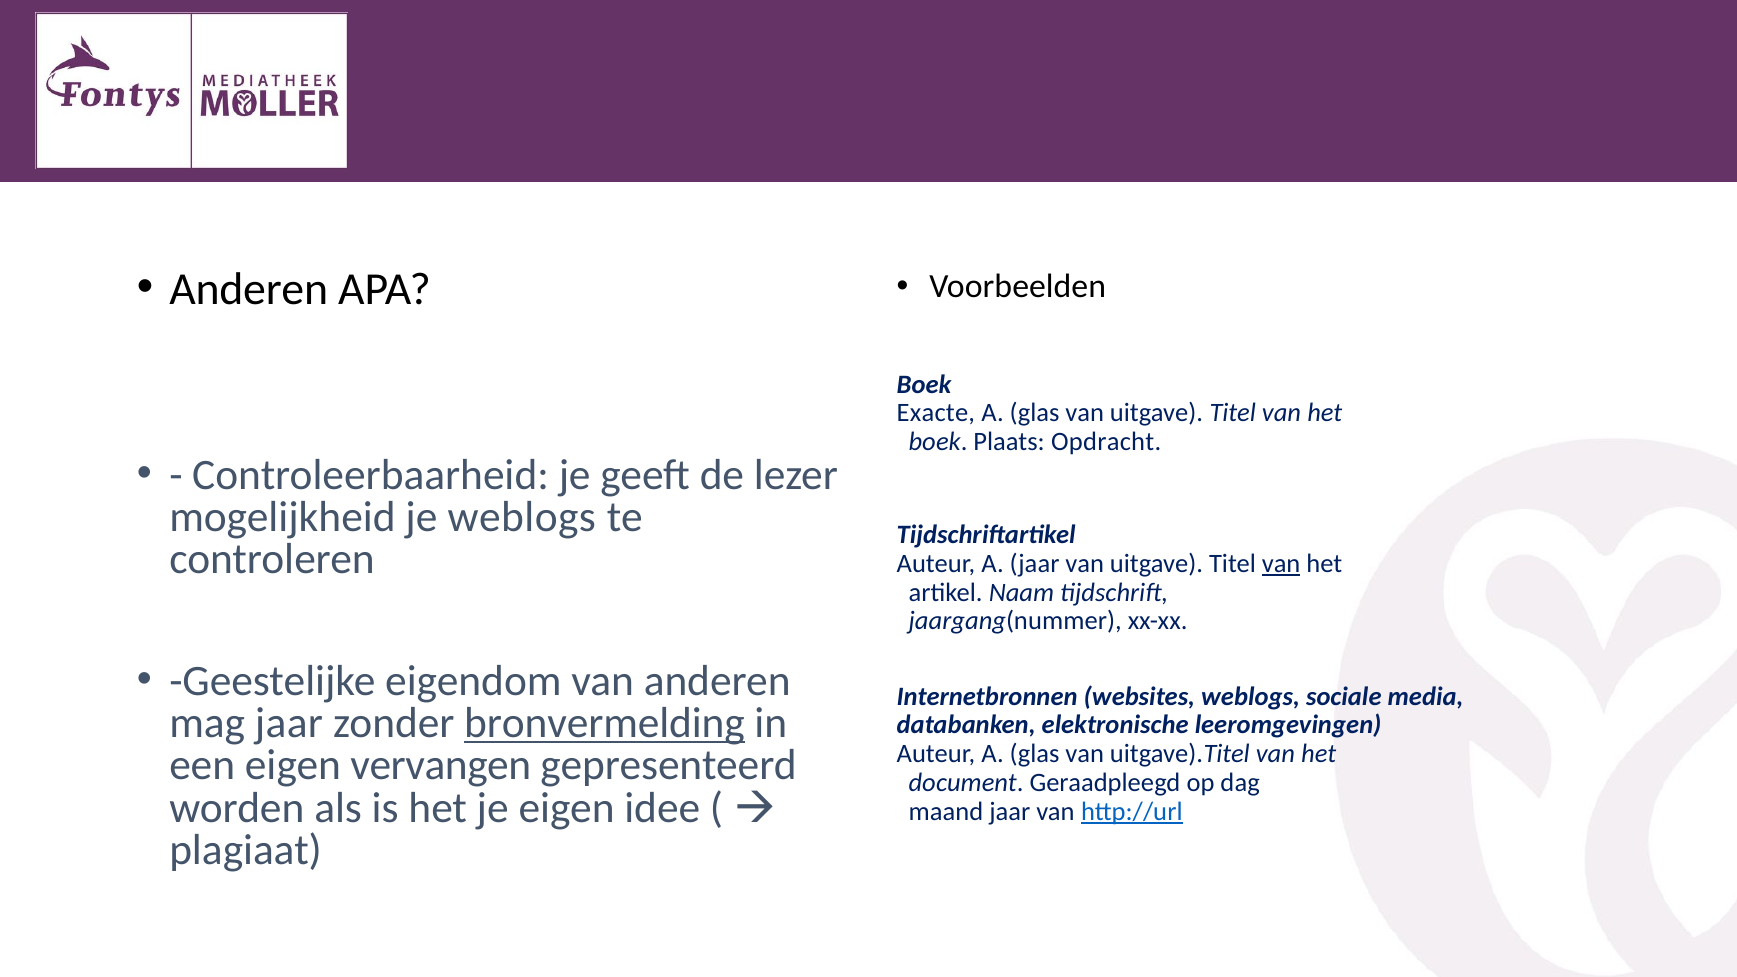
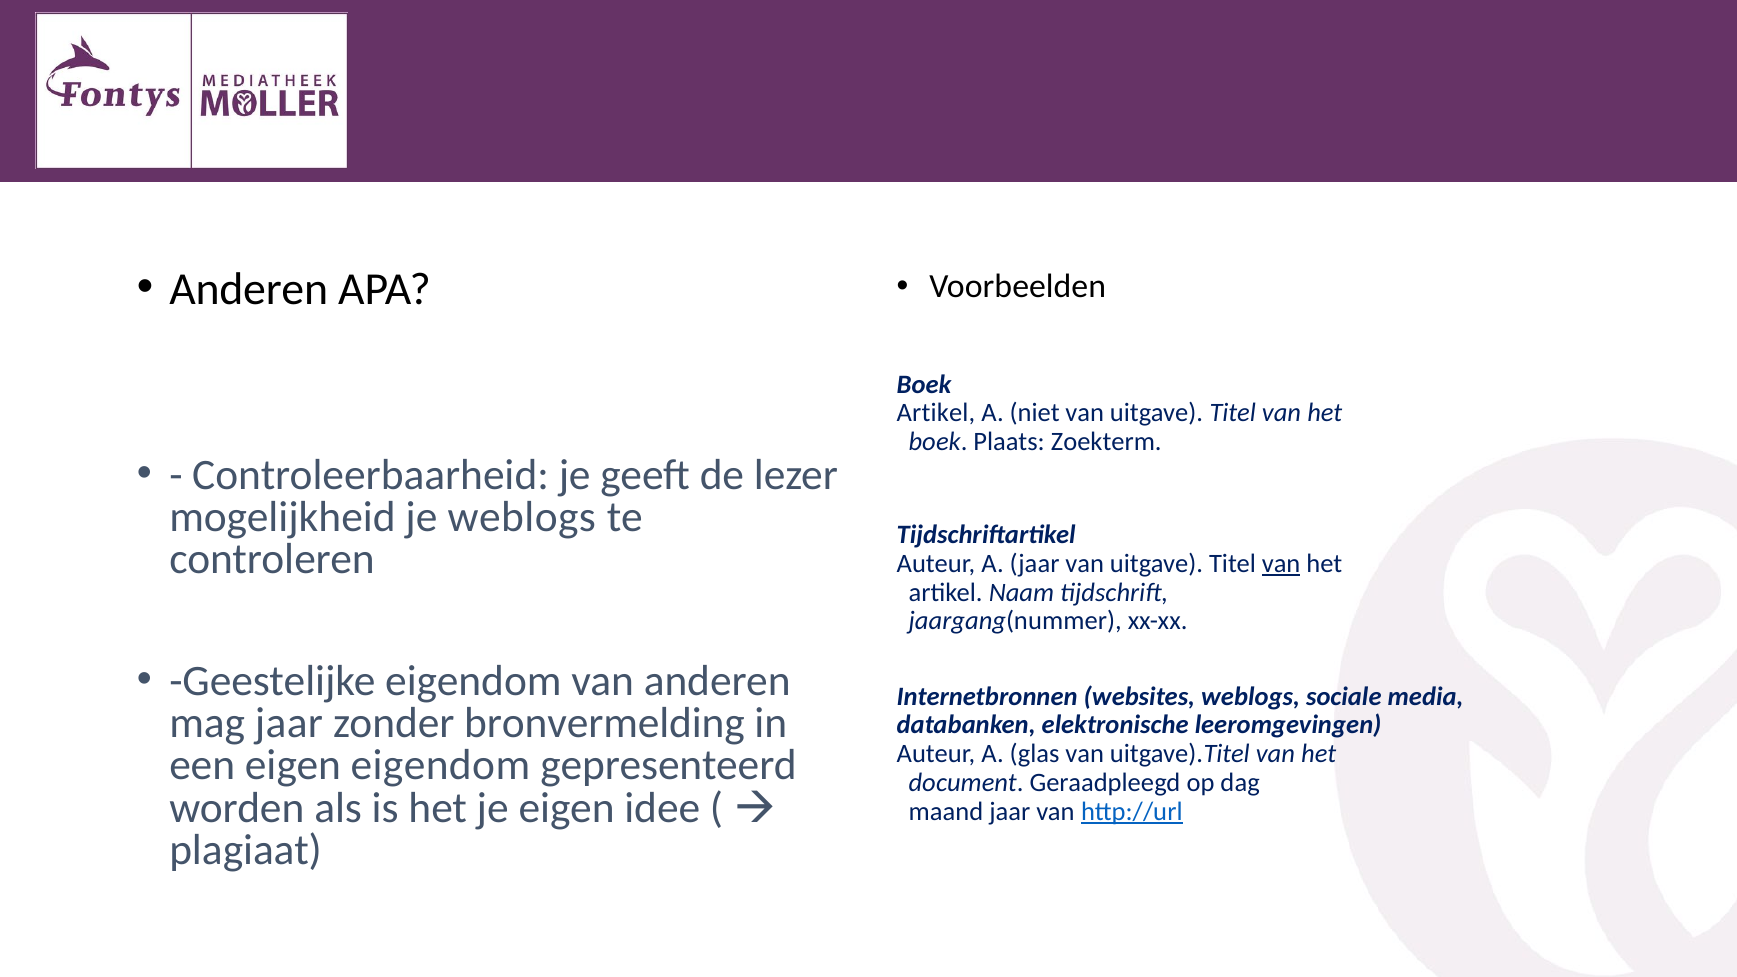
Exacte at (936, 413): Exacte -> Artikel
glas at (1035, 413): glas -> niet
Opdracht: Opdracht -> Zoekterm
bronvermelding underline: present -> none
eigen vervangen: vervangen -> eigendom
